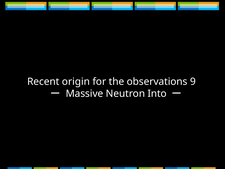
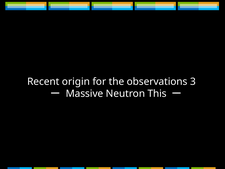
9: 9 -> 3
Into: Into -> This
